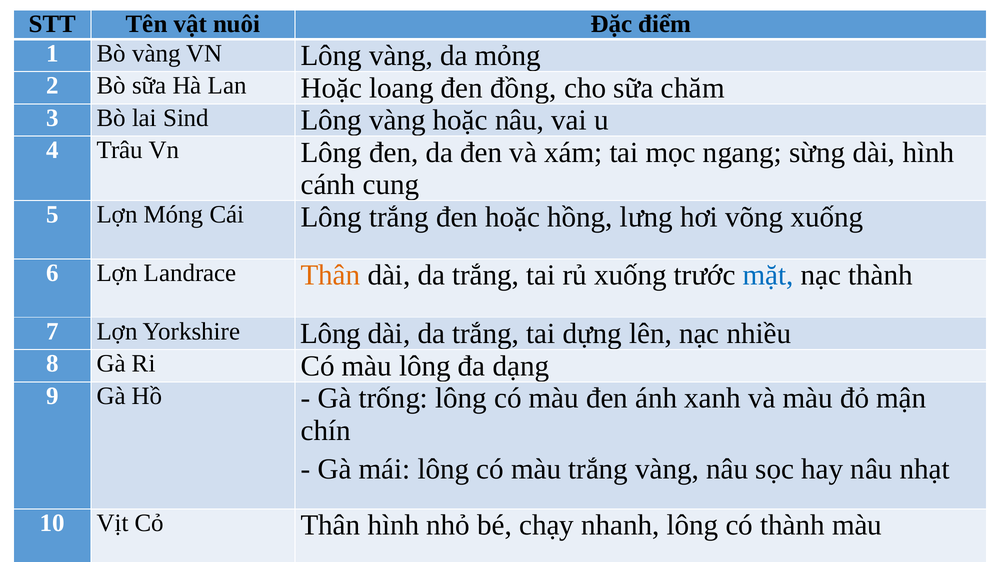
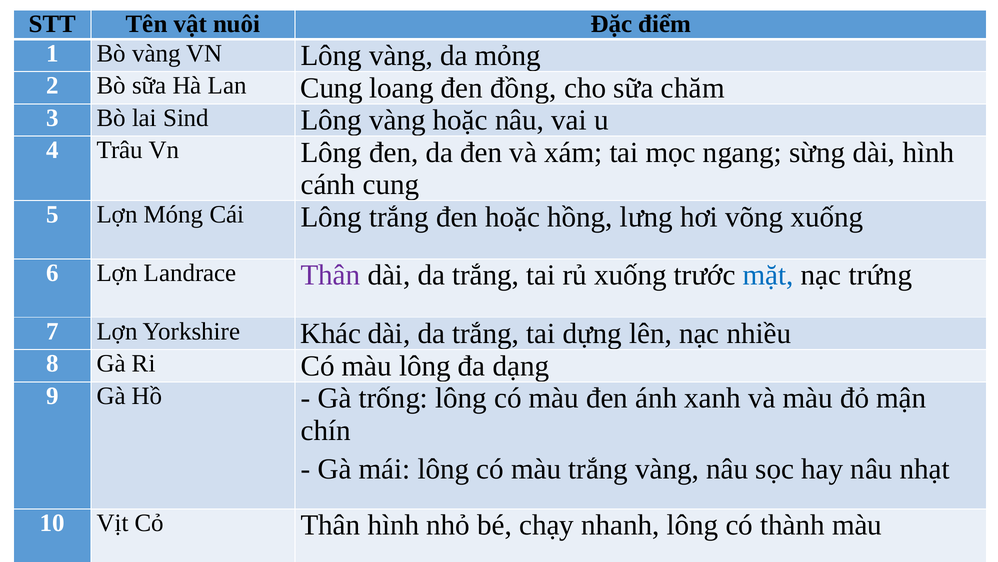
Lan Hoặc: Hoặc -> Cung
Thân at (331, 275) colour: orange -> purple
nạc thành: thành -> trứng
Yorkshire Lông: Lông -> Khác
